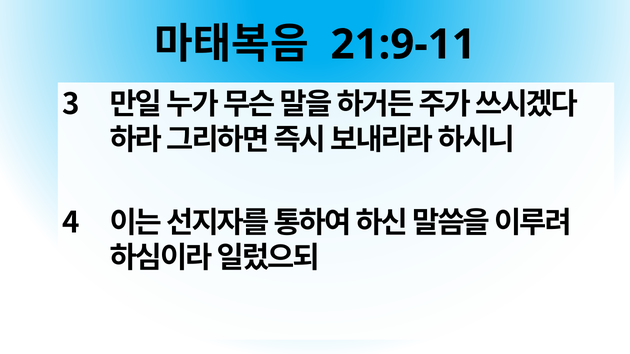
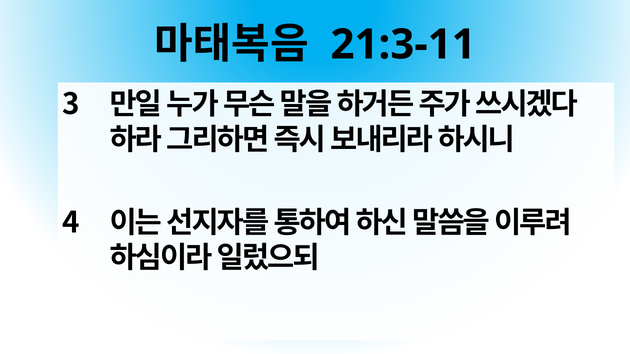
21:9-11: 21:9-11 -> 21:3-11
